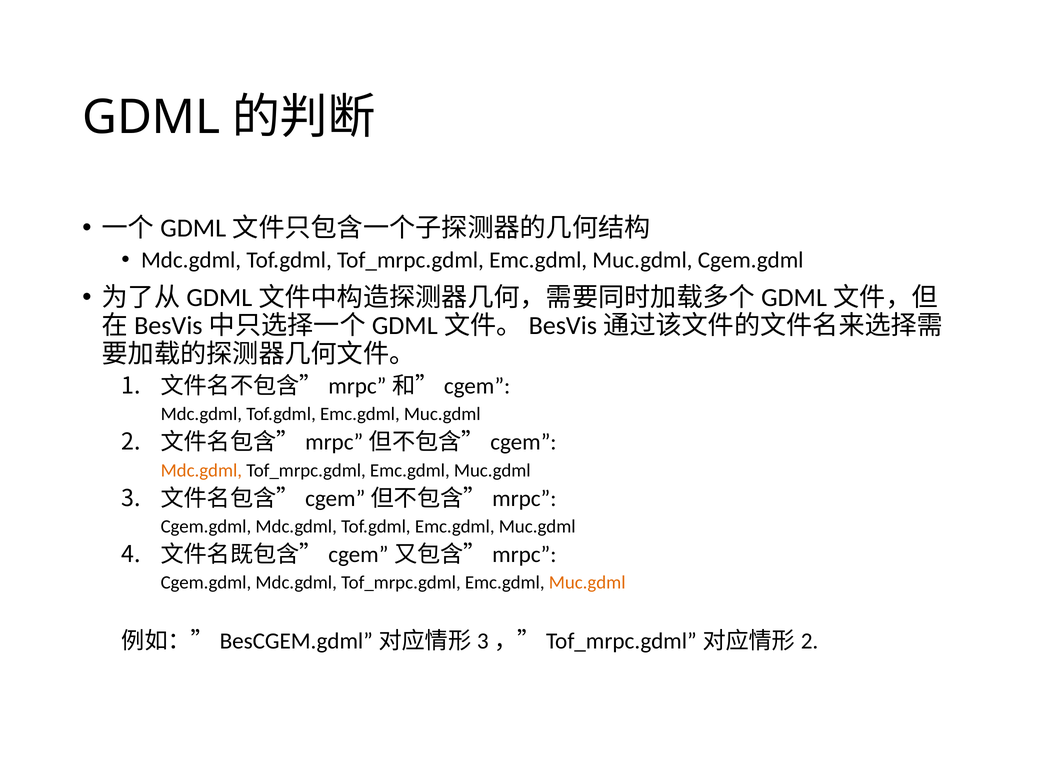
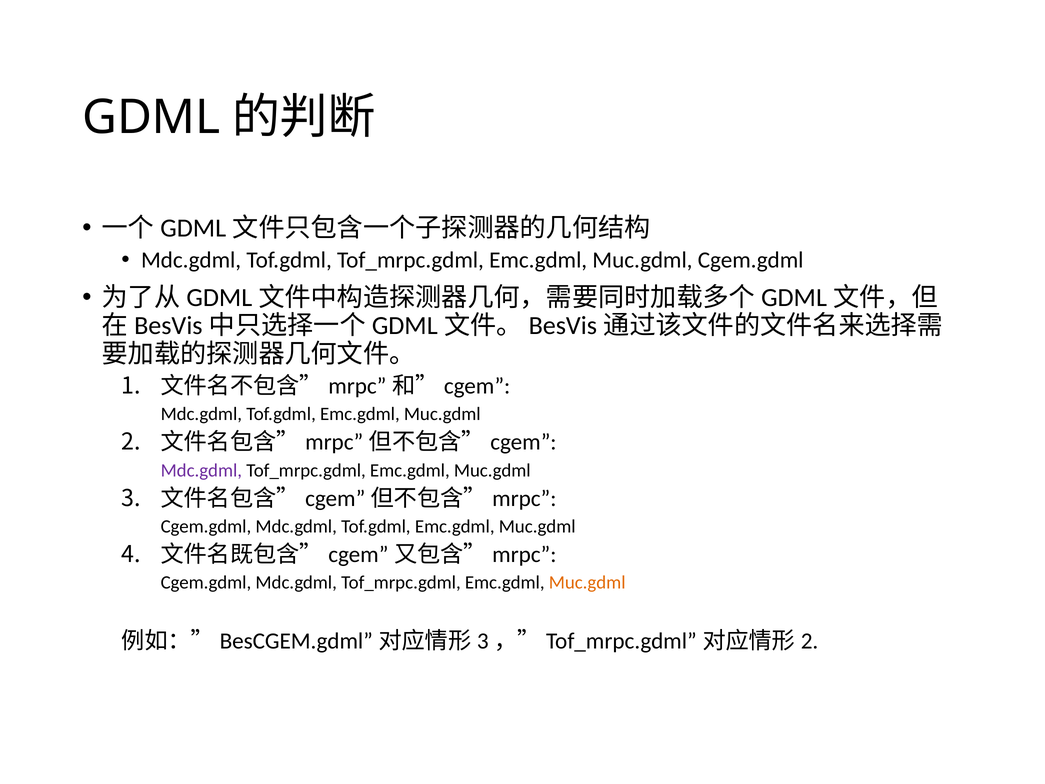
Mdc.gdml at (201, 470) colour: orange -> purple
